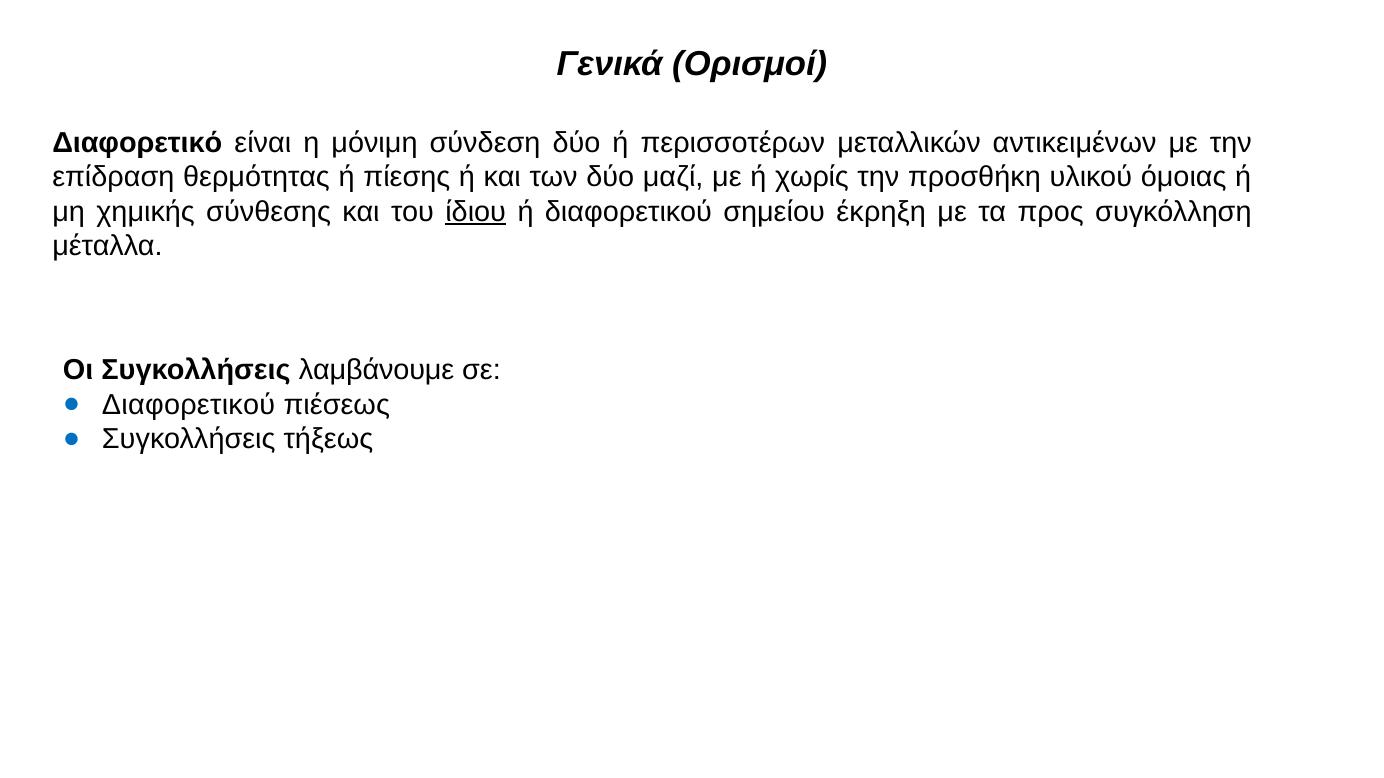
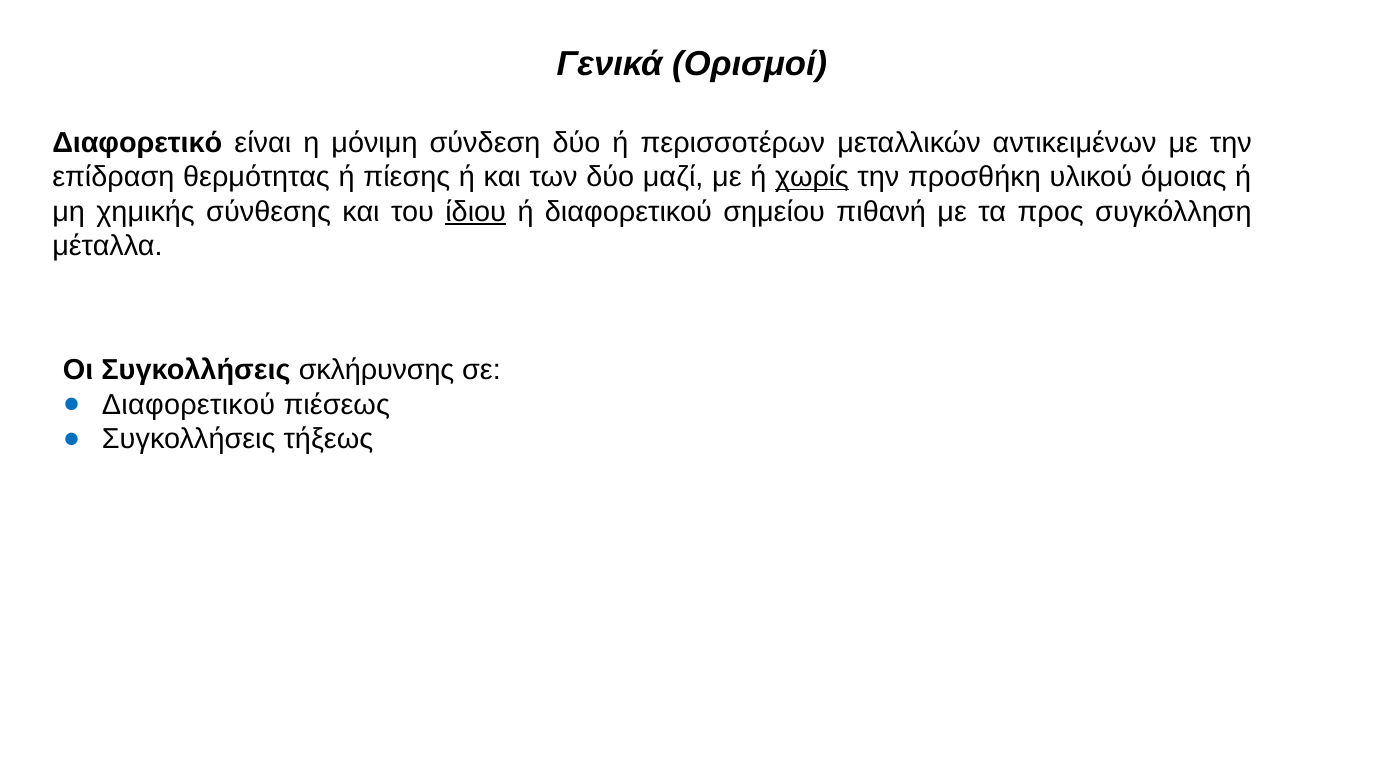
χωρίς underline: none -> present
έκρηξη: έκρηξη -> πιθανή
λαμβάνουμε: λαμβάνουμε -> σκλήρυνσης
